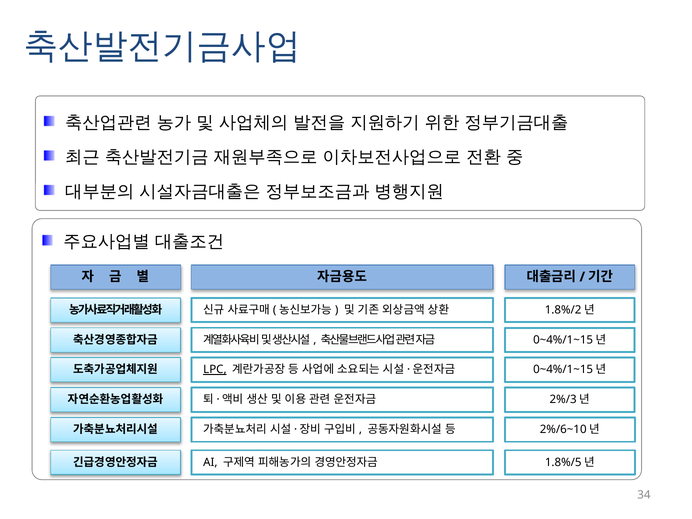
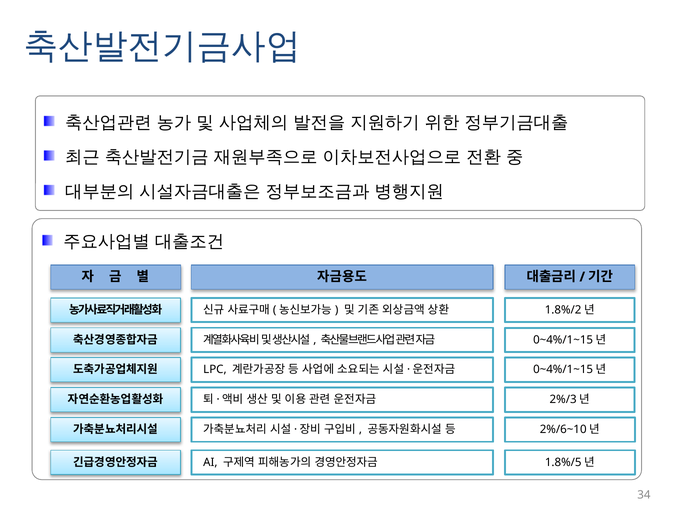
LPC underline: present -> none
